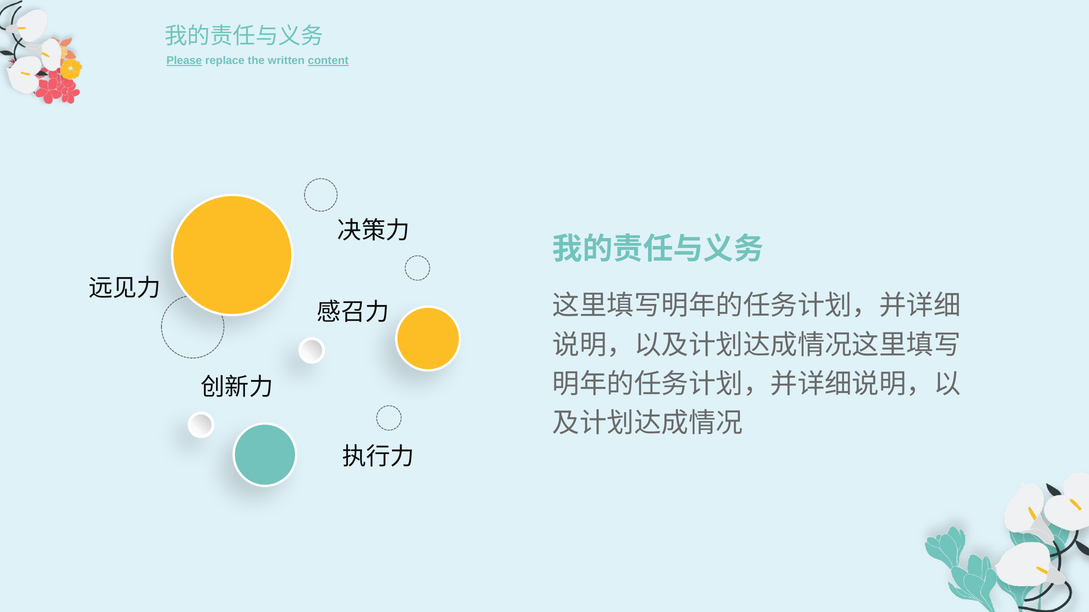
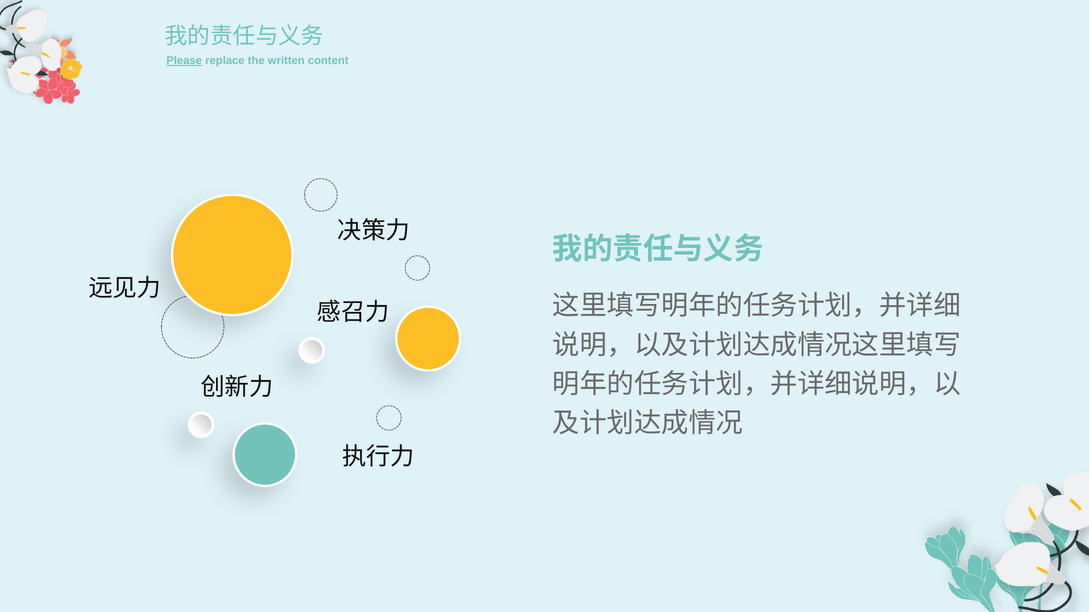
content underline: present -> none
